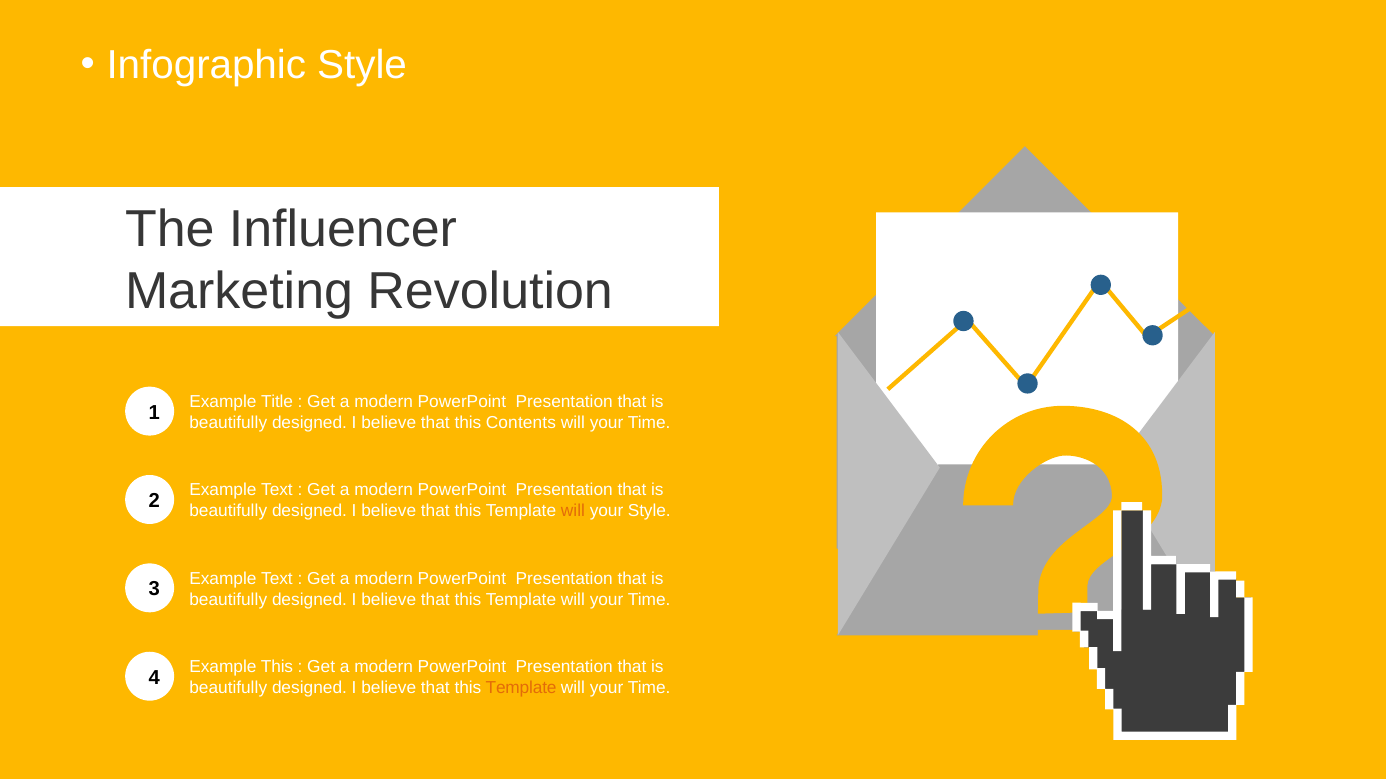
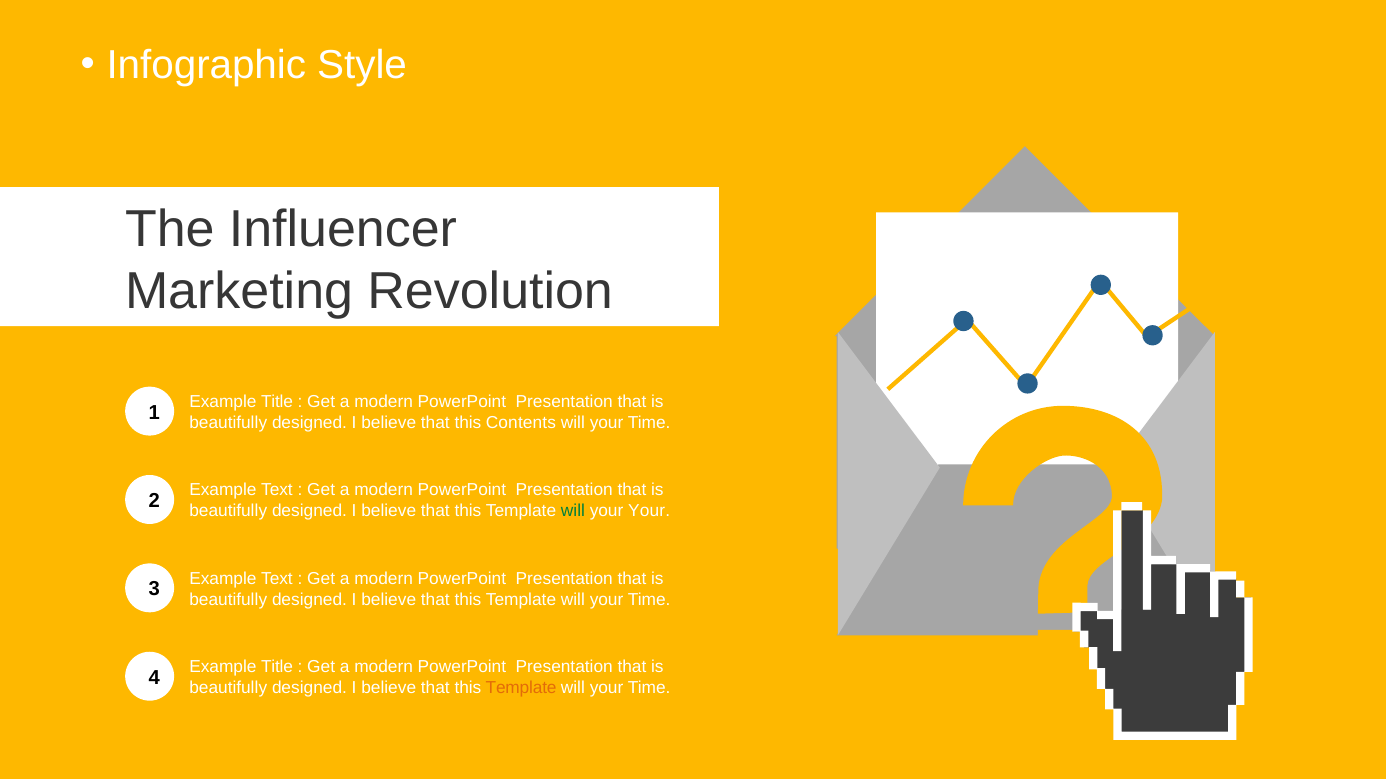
will at (573, 511) colour: orange -> green
your Style: Style -> Your
This at (277, 667): This -> Title
